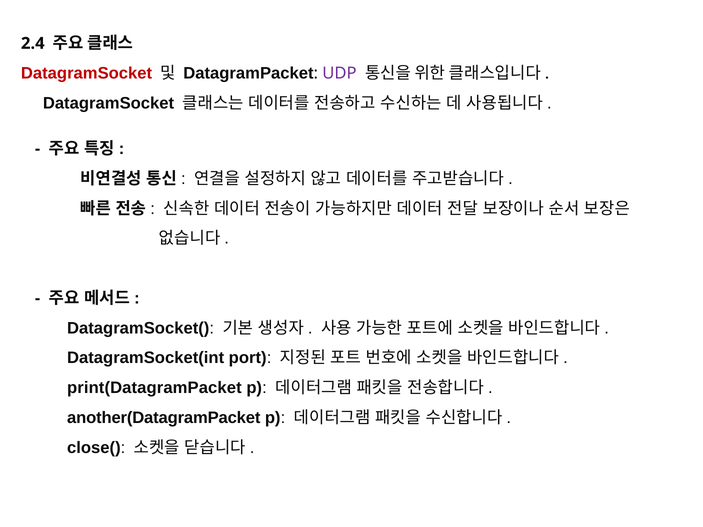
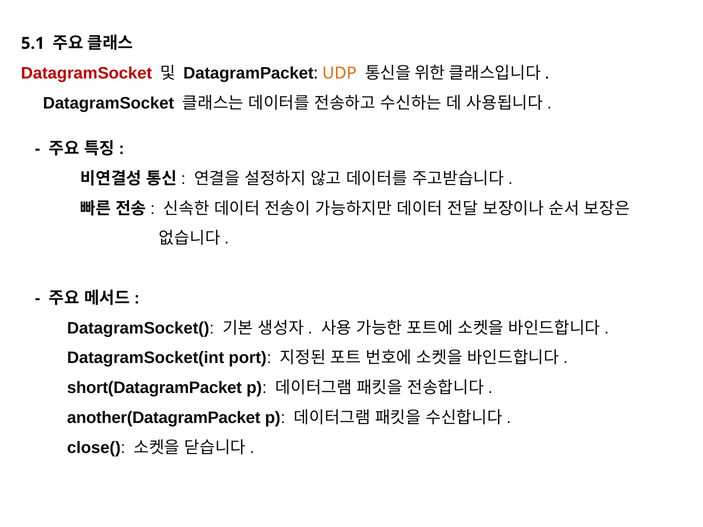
2.4: 2.4 -> 5.1
UDP colour: purple -> orange
print(DatagramPacket: print(DatagramPacket -> short(DatagramPacket
